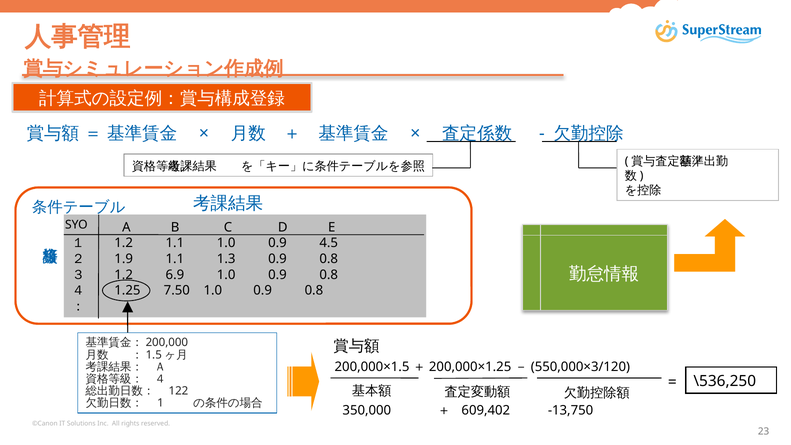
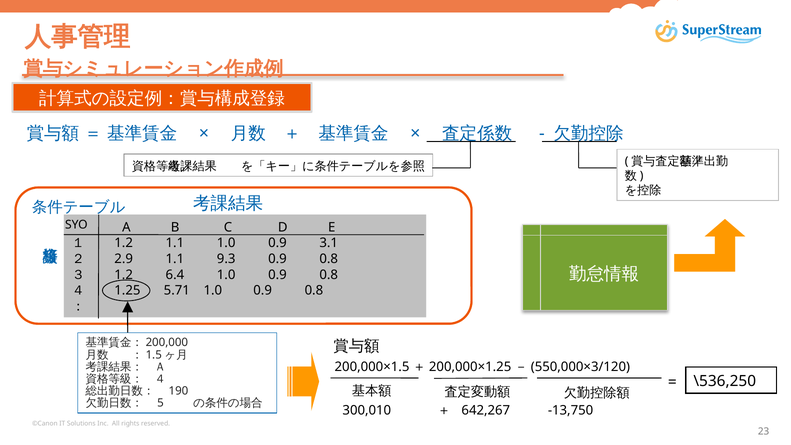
4.5: 4.5 -> 3.1
1.9: 1.9 -> 2.9
1.3: 1.3 -> 9.3
6.9: 6.9 -> 6.4
7.50: 7.50 -> 5.71
122: 122 -> 190
1: 1 -> 5
350,000: 350,000 -> 300,010
609,402: 609,402 -> 642,267
